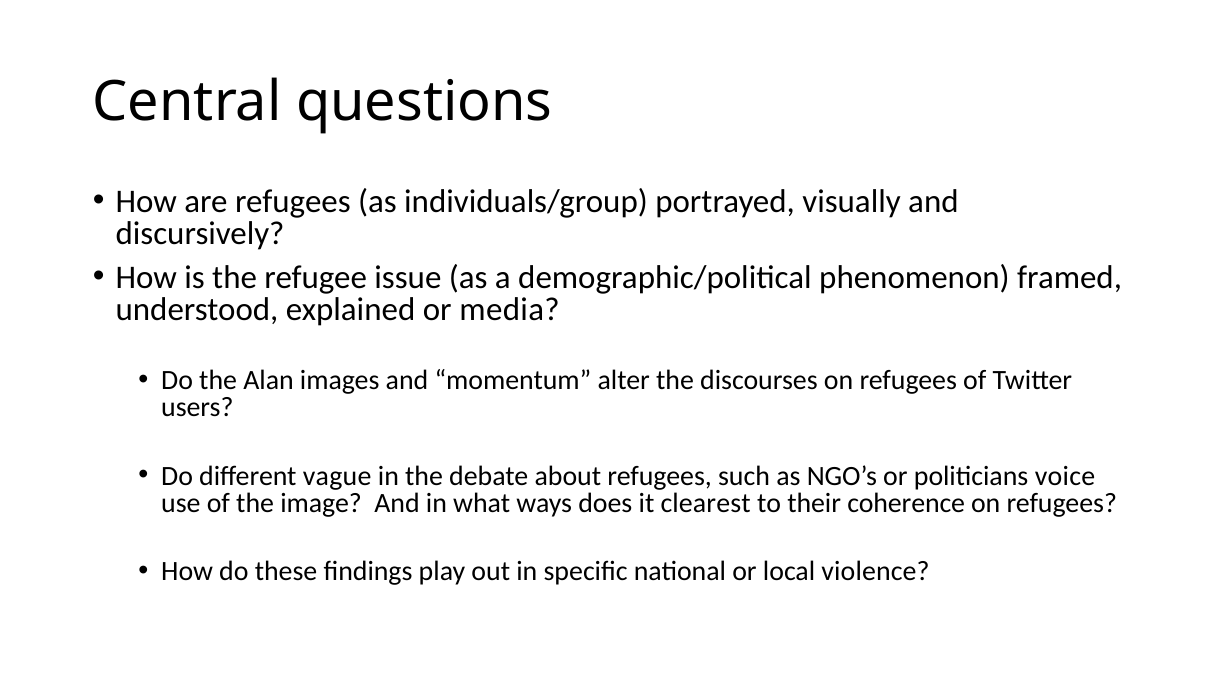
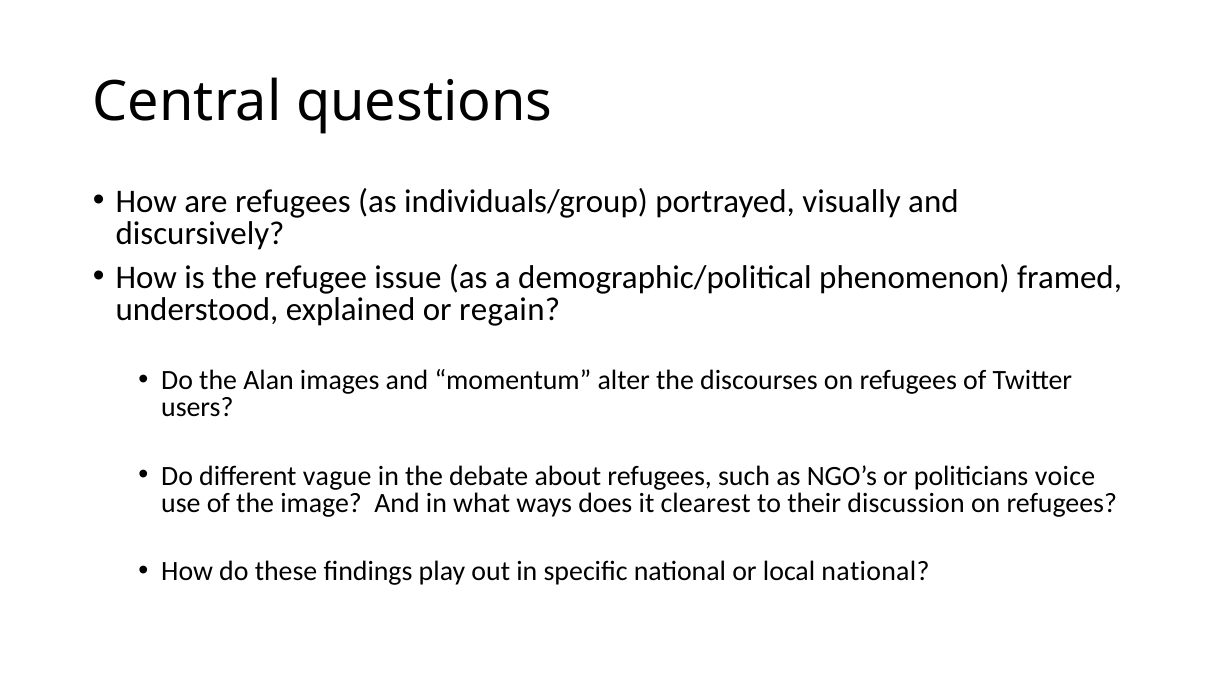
media: media -> regain
coherence: coherence -> discussion
local violence: violence -> national
